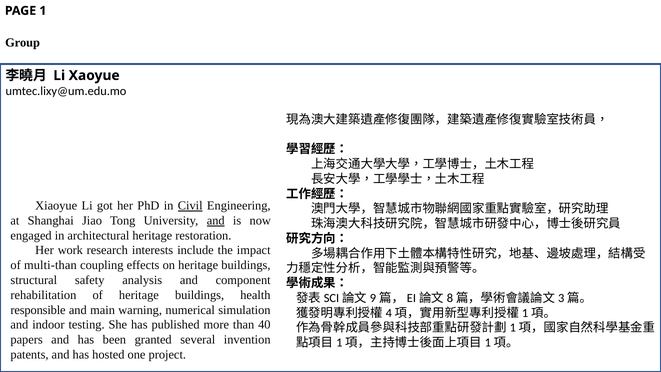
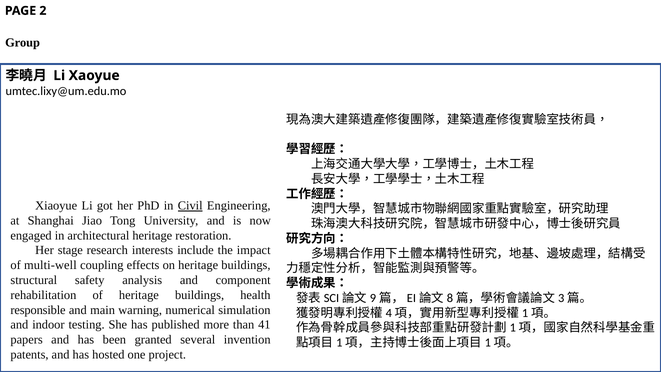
1: 1 -> 2
and at (216, 221) underline: present -> none
work: work -> stage
multi-than: multi-than -> multi-well
40: 40 -> 41
